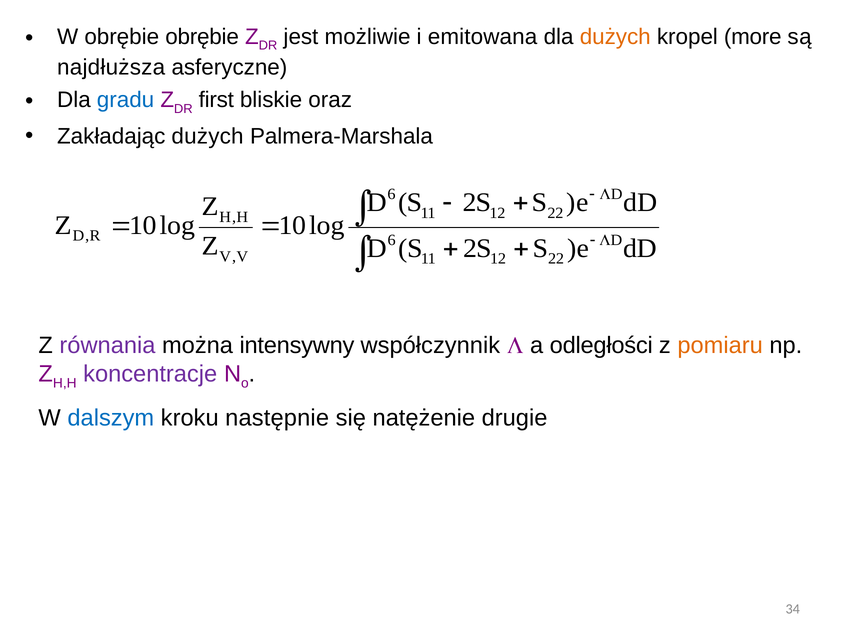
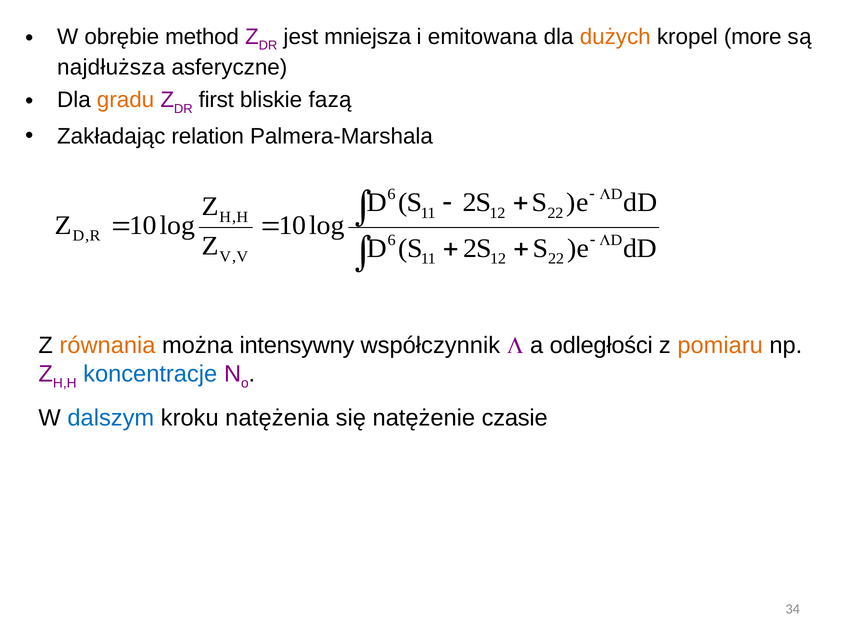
obrębie obrębie: obrębie -> method
możliwie: możliwie -> mniejsza
gradu colour: blue -> orange
oraz: oraz -> fazą
Zakładając dużych: dużych -> relation
równania colour: purple -> orange
koncentracje colour: purple -> blue
następnie: następnie -> natężenia
drugie: drugie -> czasie
